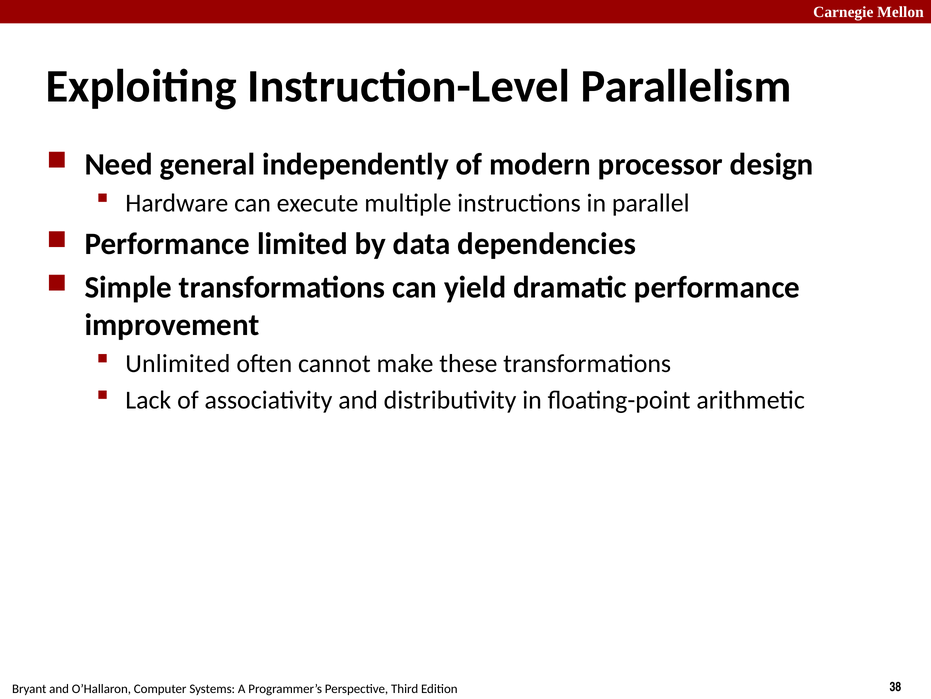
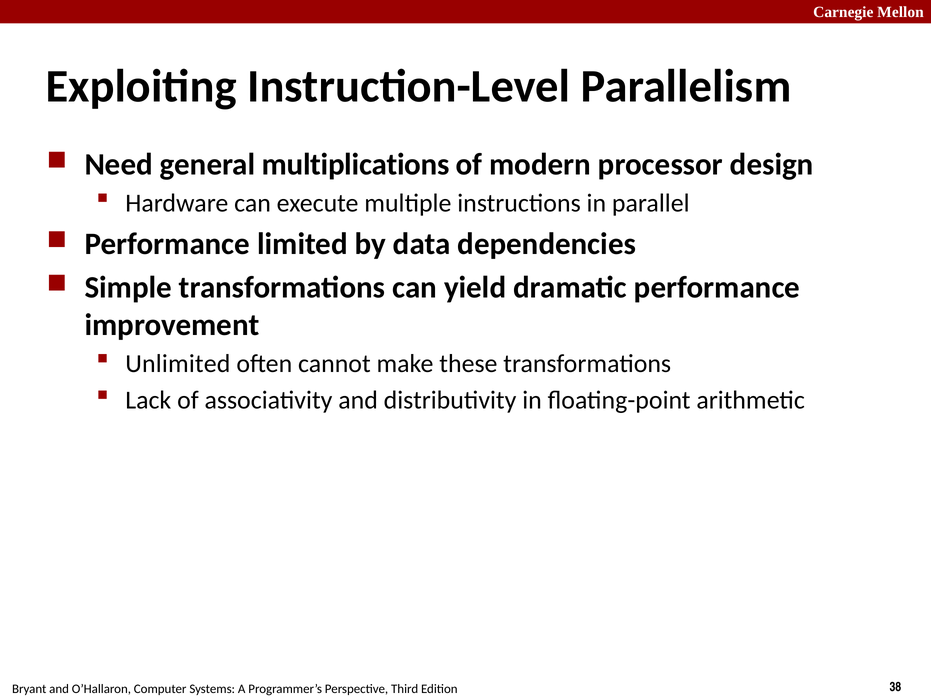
independently: independently -> multiplications
